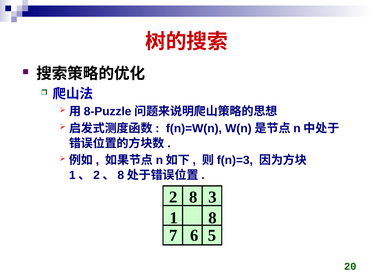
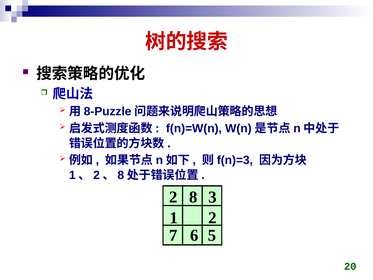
1 8: 8 -> 2
